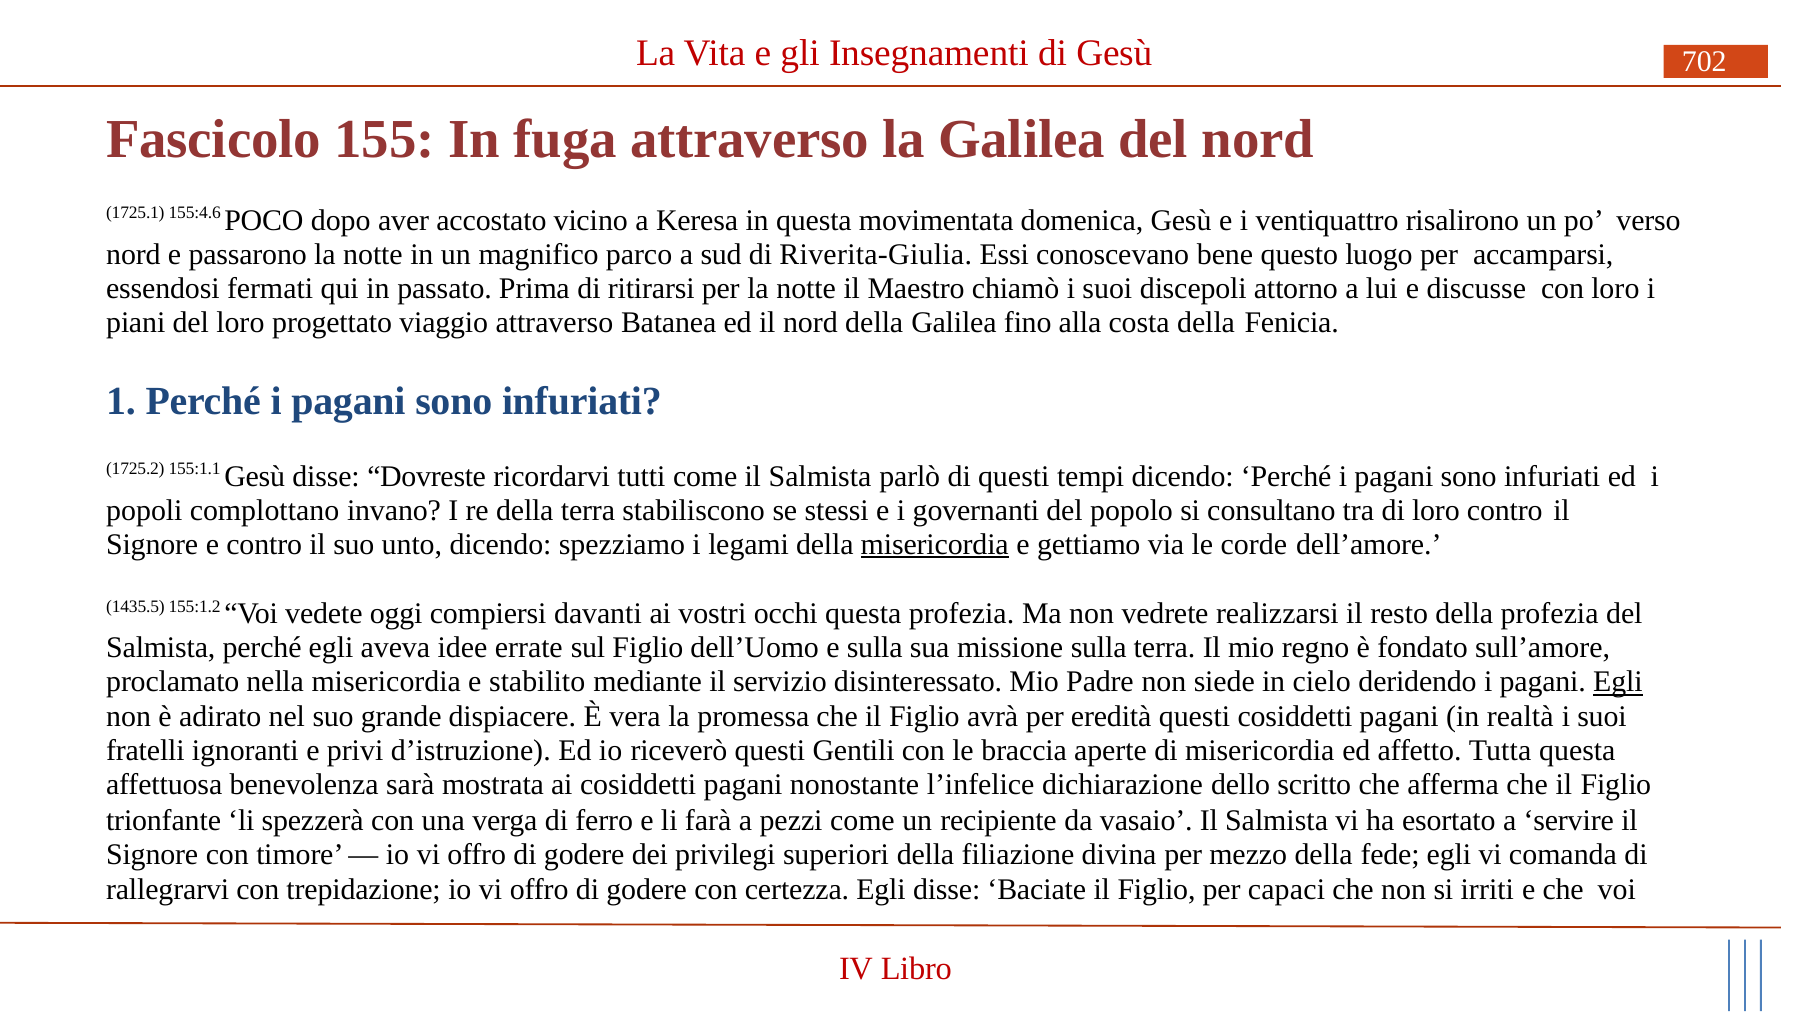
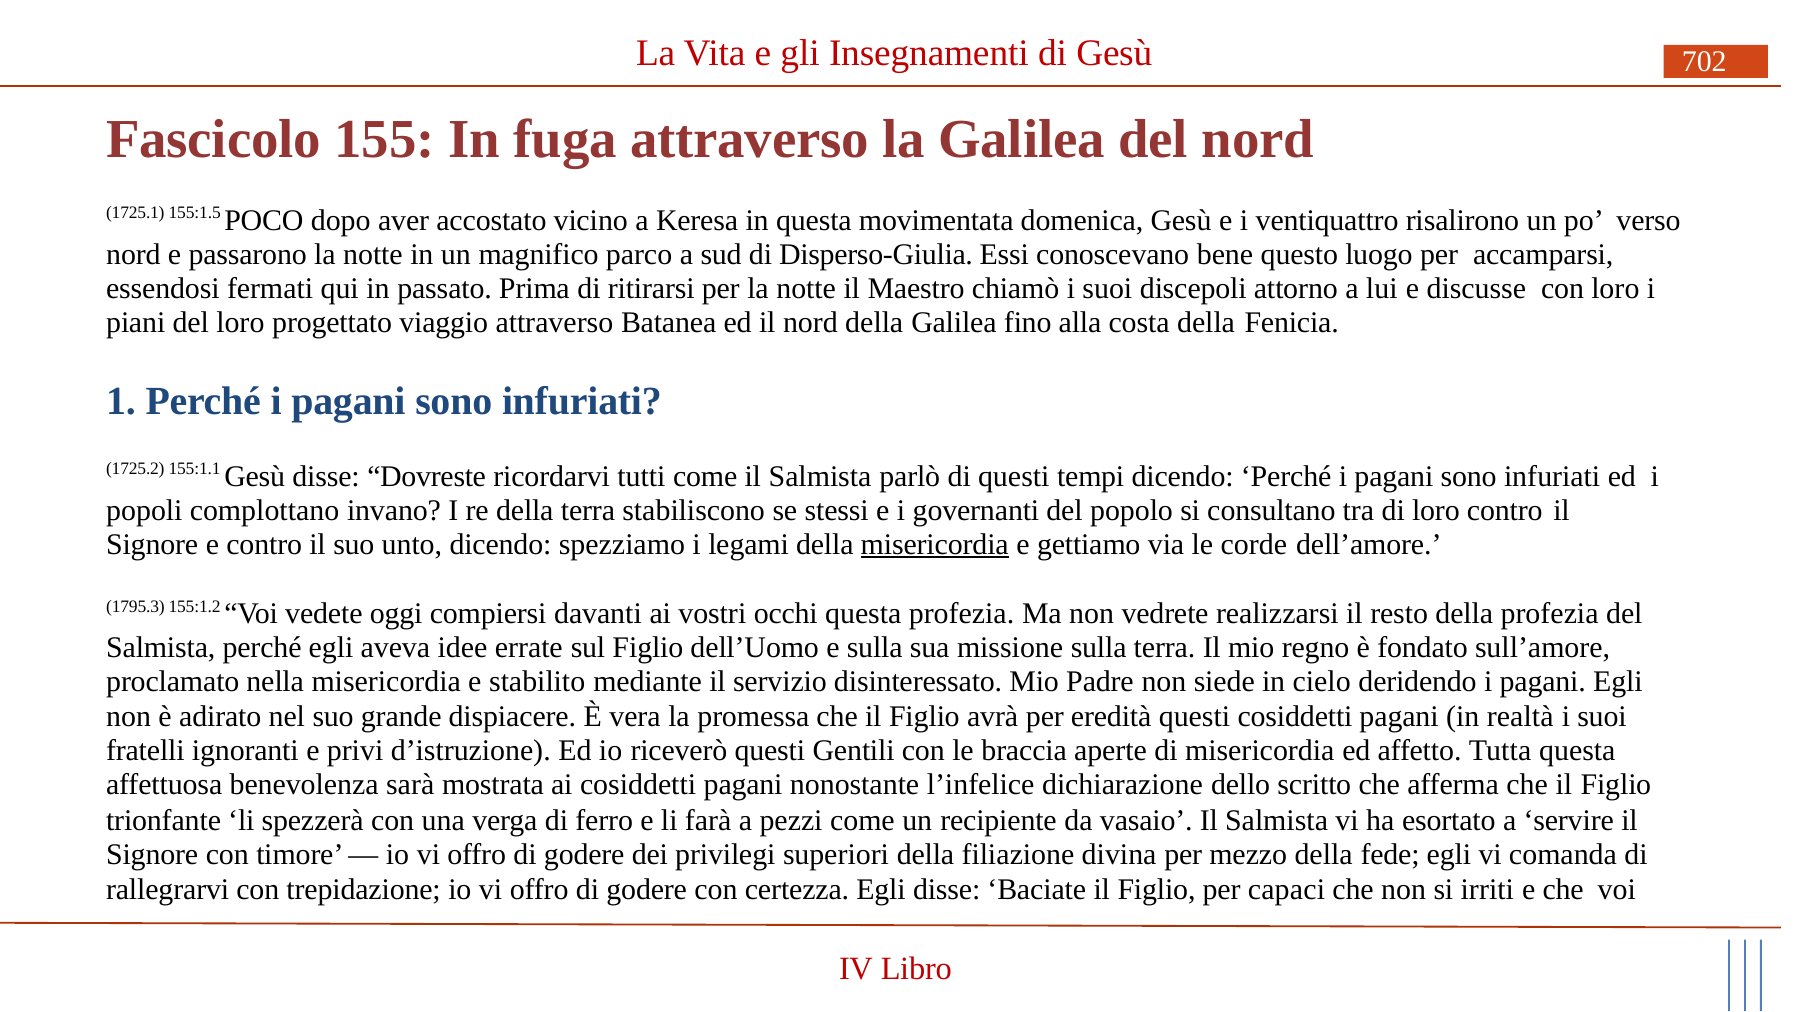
155:4.6: 155:4.6 -> 155:1.5
Riverita-Giulia: Riverita-Giulia -> Disperso-Giulia
1435.5: 1435.5 -> 1795.3
Egli at (1618, 682) underline: present -> none
